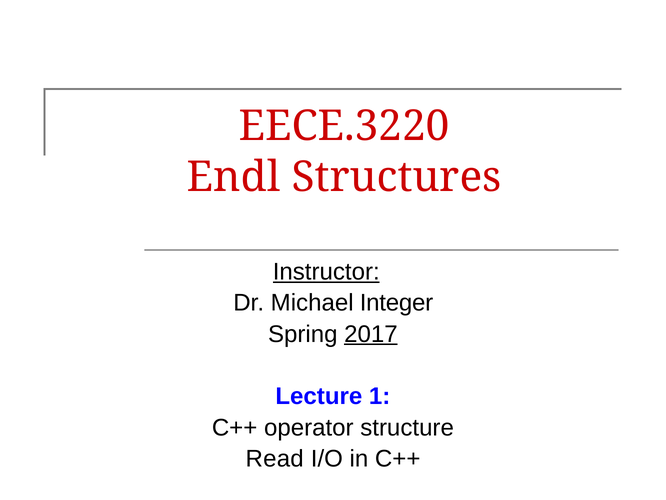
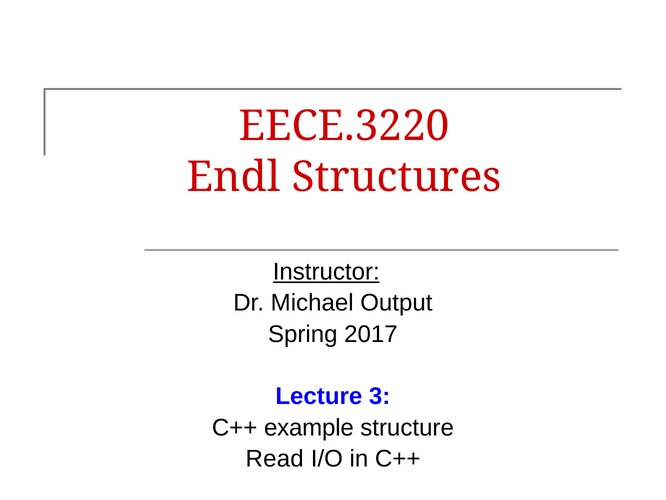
Integer: Integer -> Output
2017 underline: present -> none
1: 1 -> 3
operator: operator -> example
